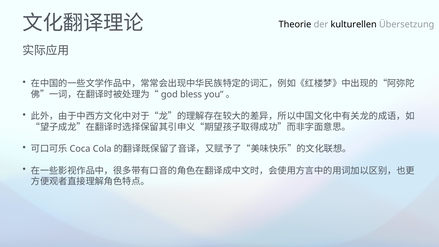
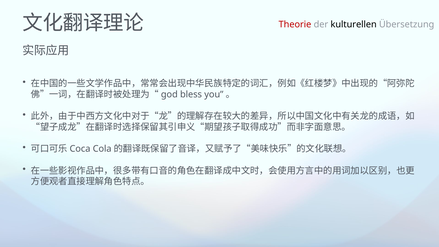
Theorie colour: black -> red
